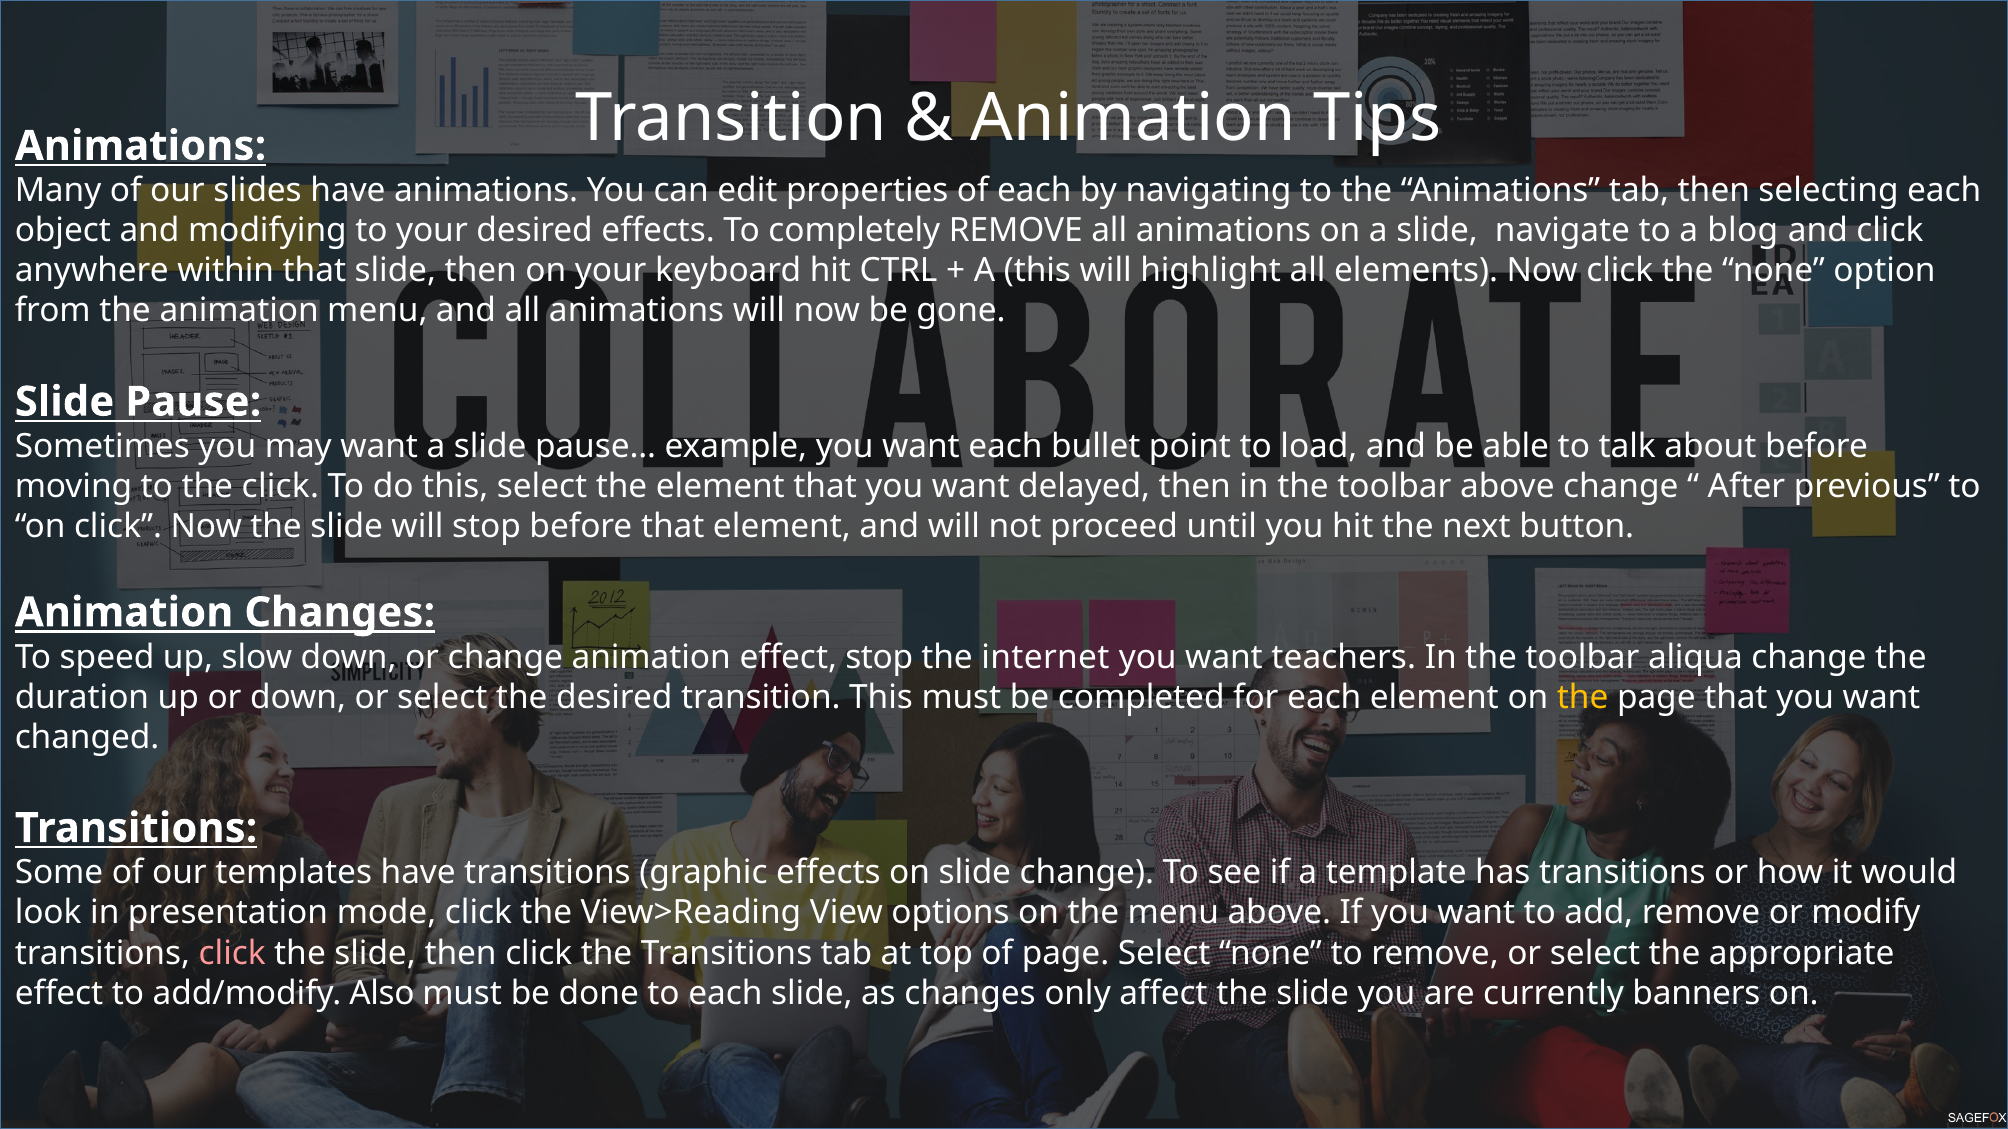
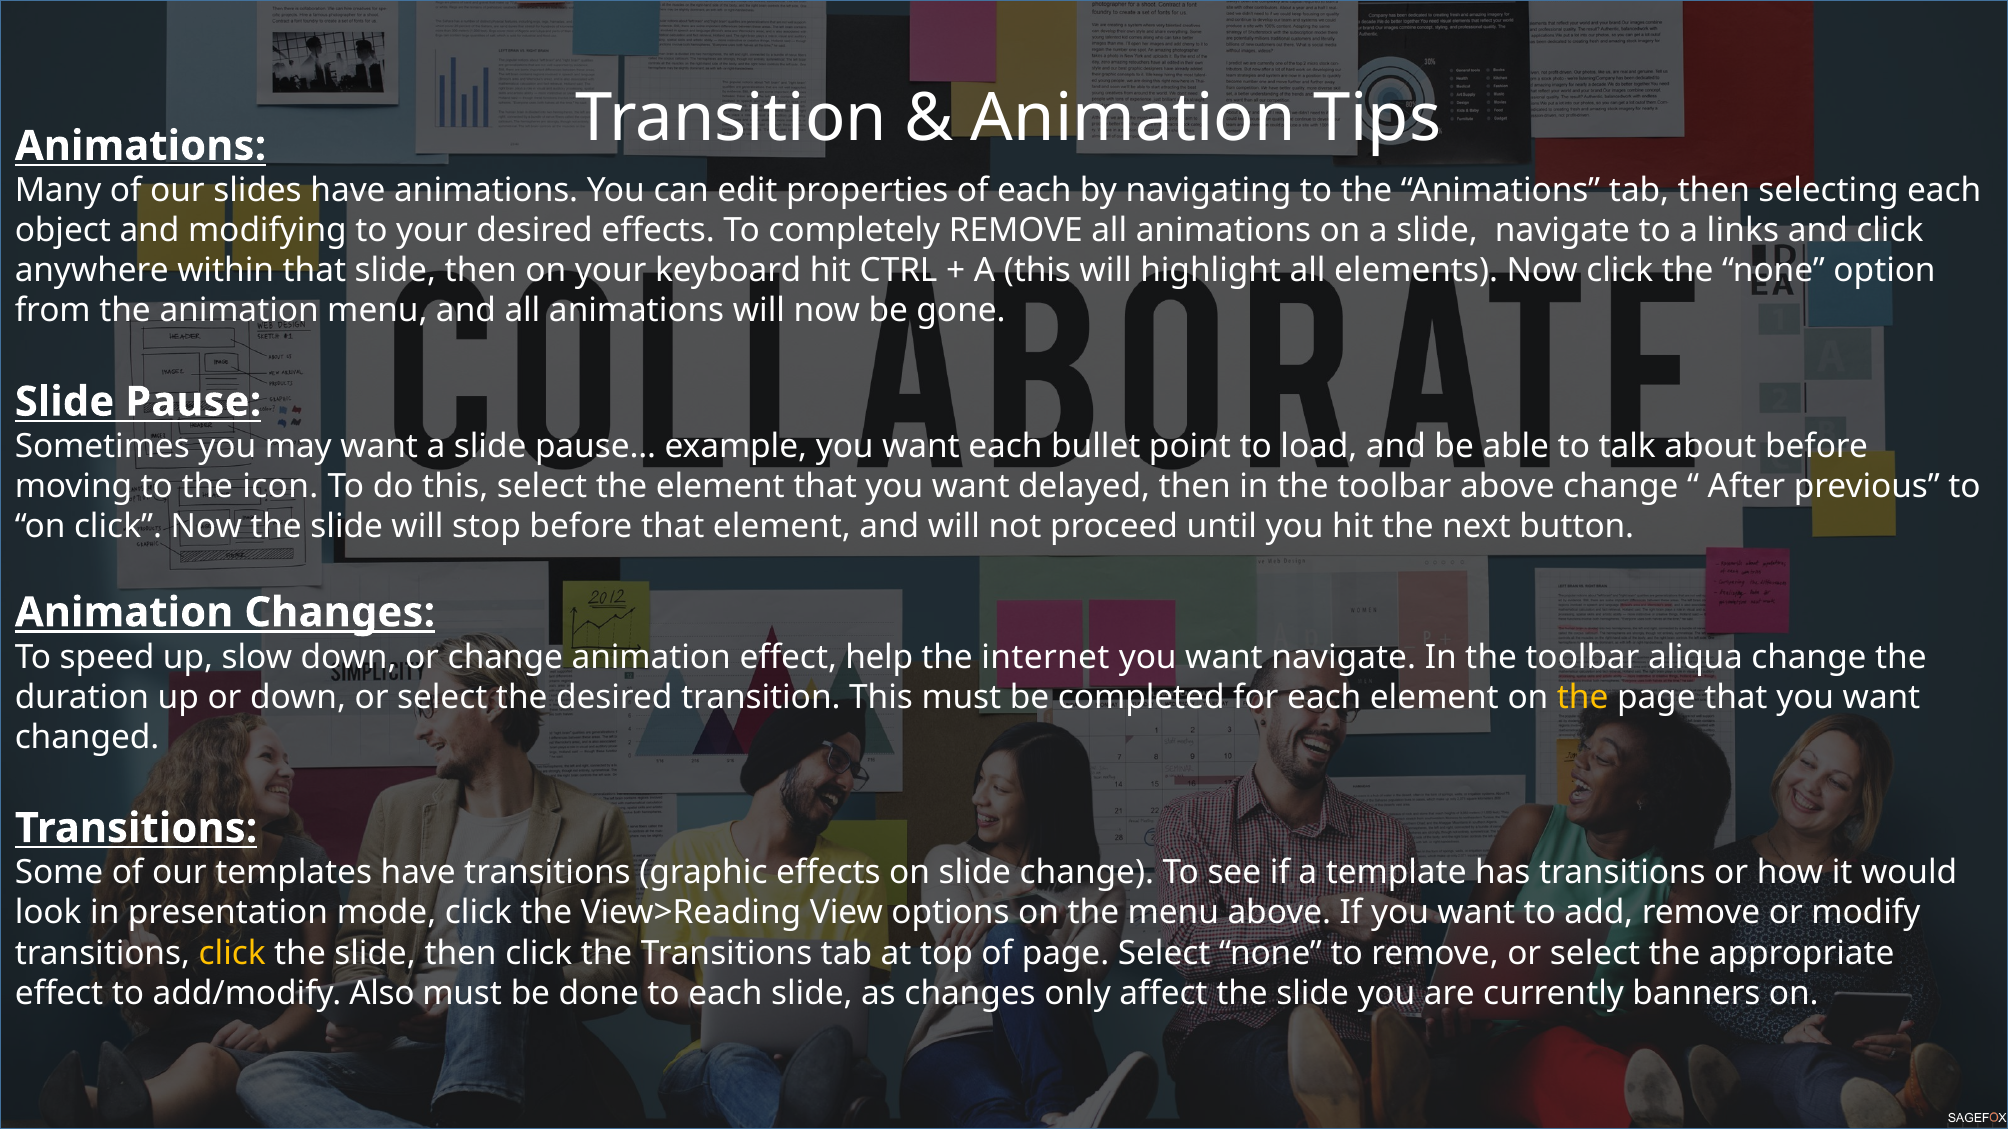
blog: blog -> links
the click: click -> icon
effect stop: stop -> help
want teachers: teachers -> navigate
click at (232, 953) colour: pink -> yellow
